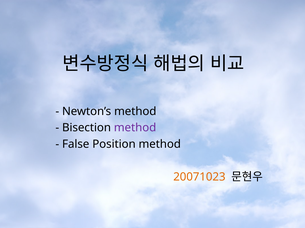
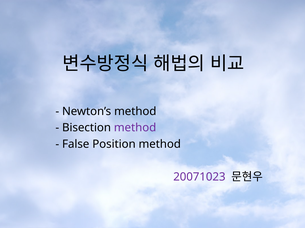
20071023 colour: orange -> purple
